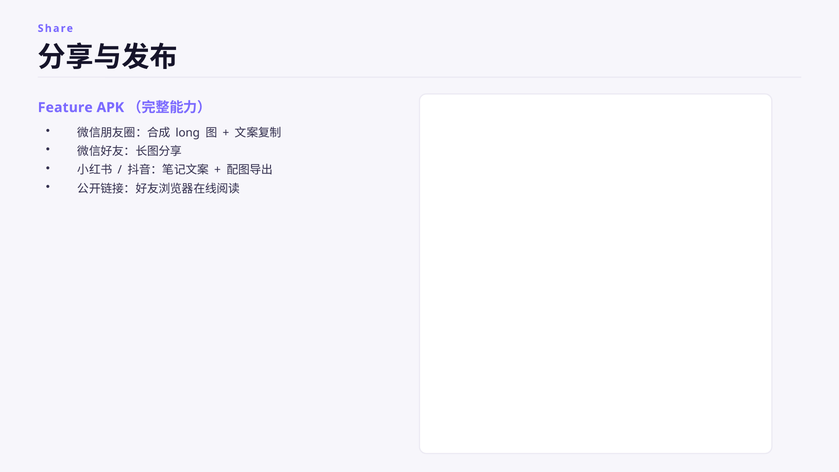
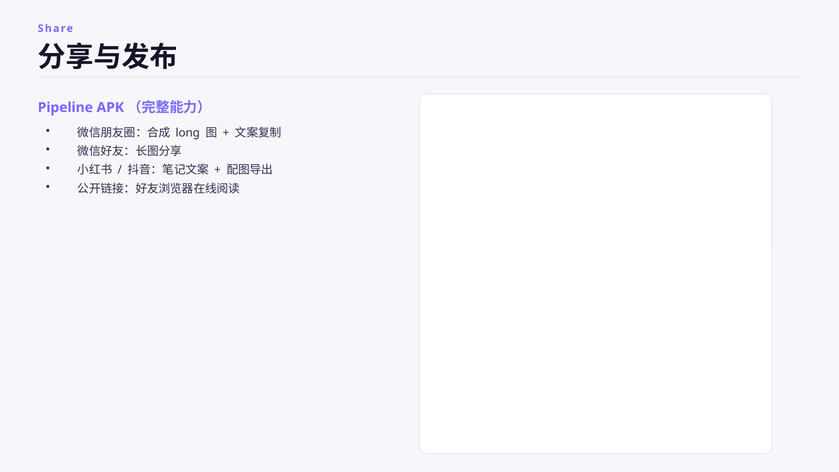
Feature: Feature -> Pipeline
